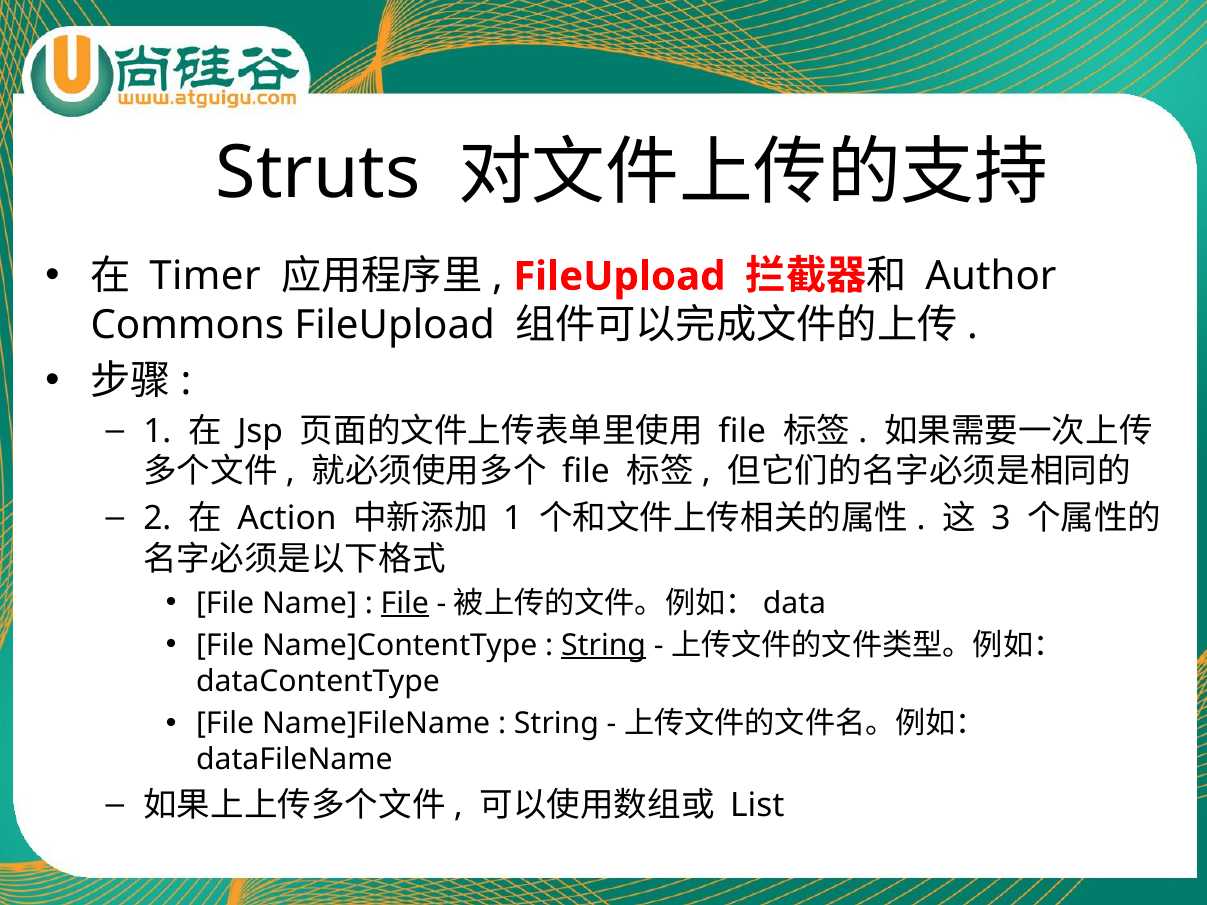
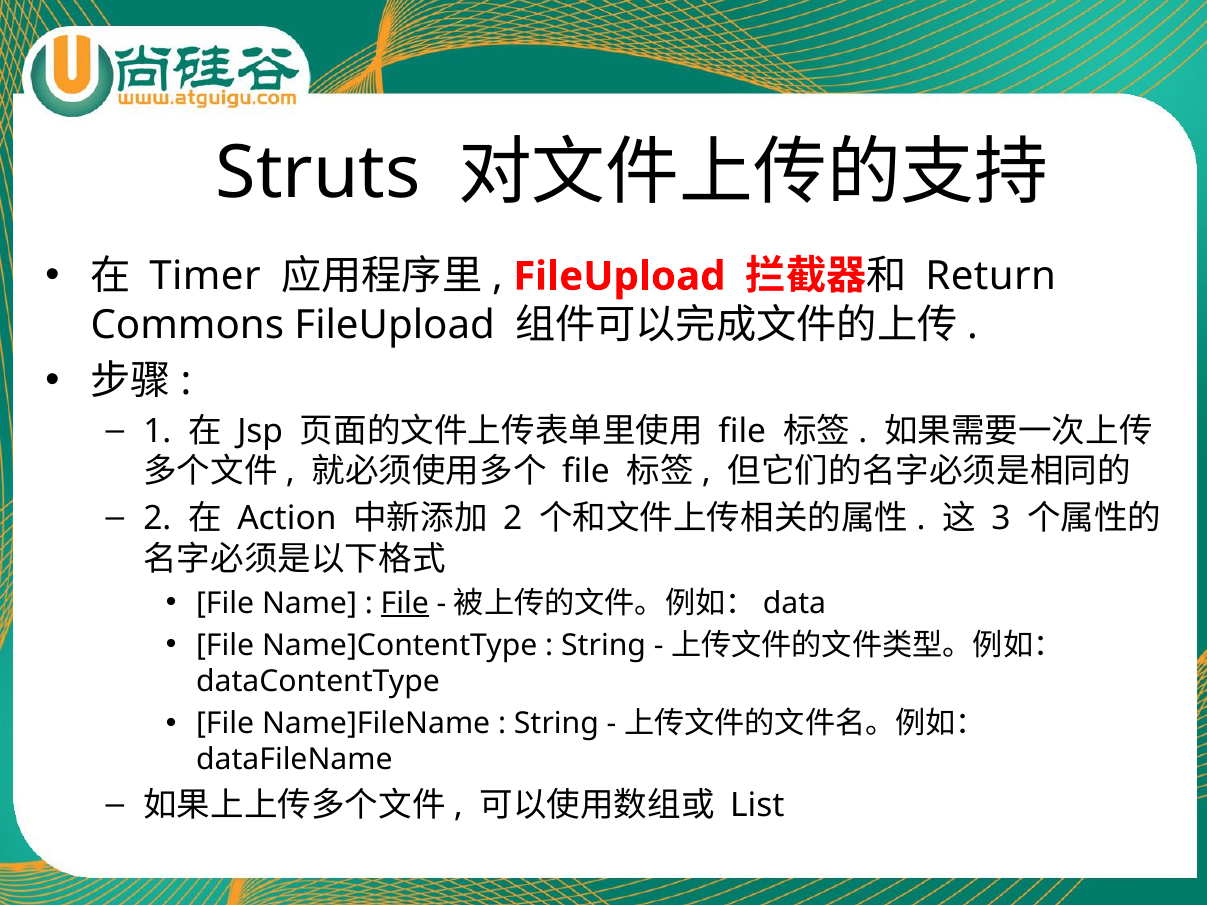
Author: Author -> Return
1 at (513, 519): 1 -> 2
String at (604, 646) underline: present -> none
